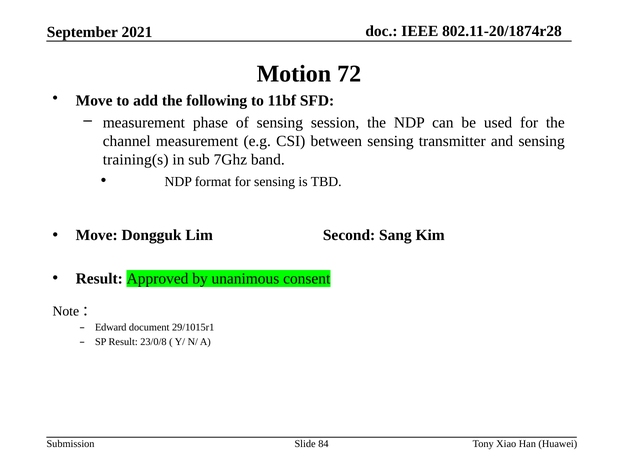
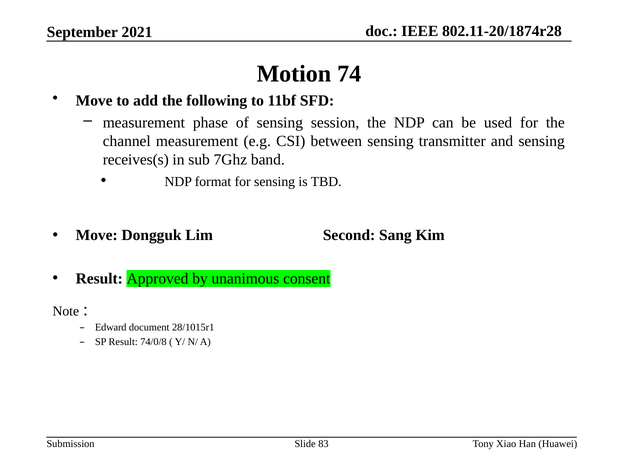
72: 72 -> 74
training(s: training(s -> receives(s
29/1015r1: 29/1015r1 -> 28/1015r1
23/0/8: 23/0/8 -> 74/0/8
84: 84 -> 83
